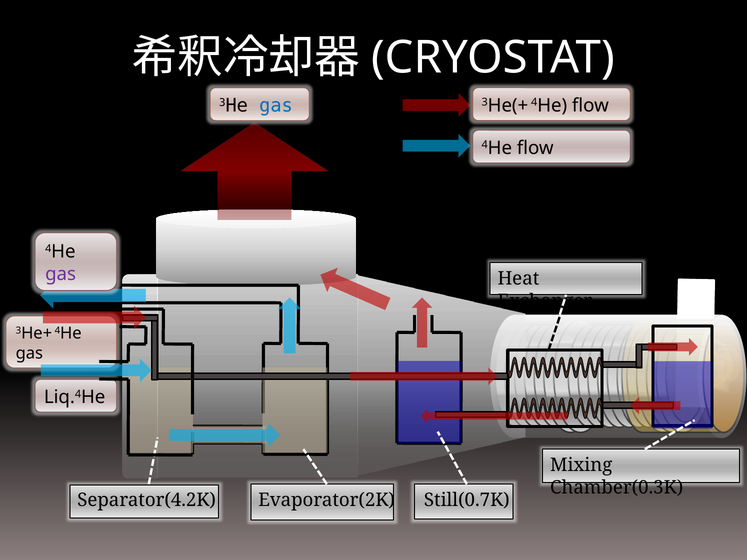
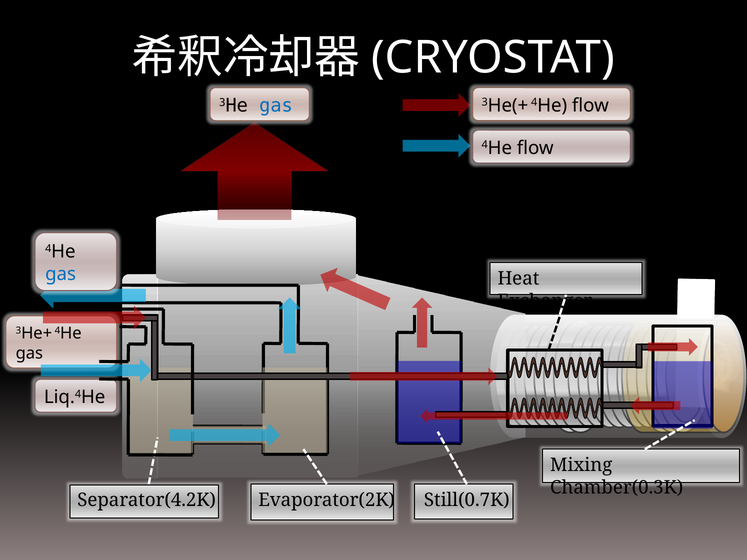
gas at (61, 274) colour: purple -> blue
